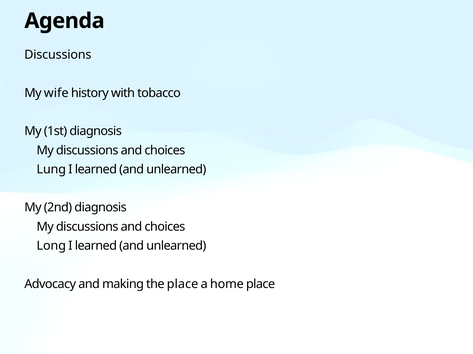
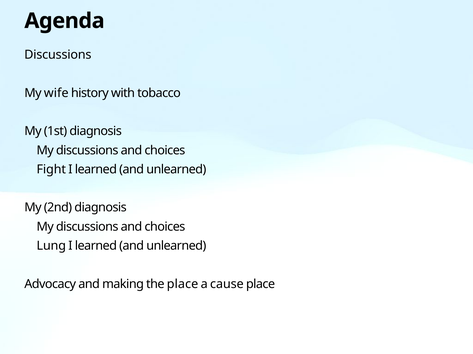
Lung: Lung -> Fight
Long: Long -> Lung
home: home -> cause
